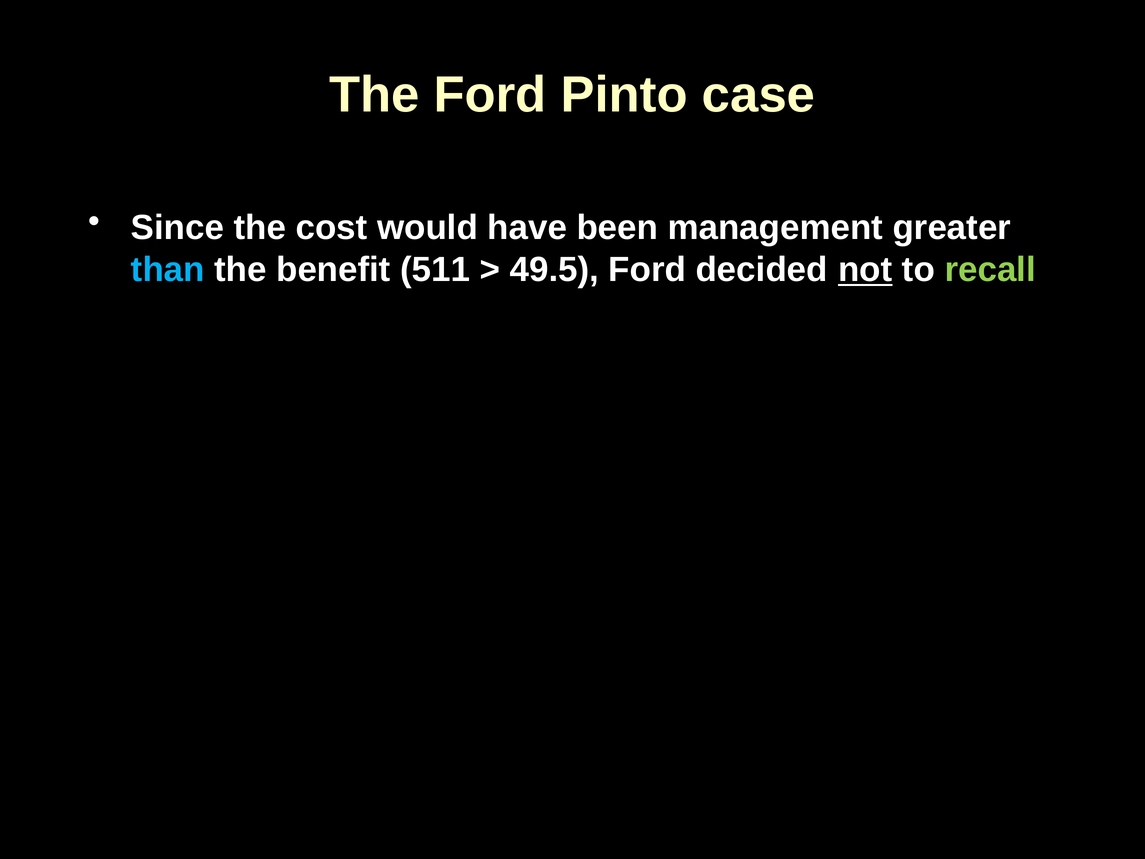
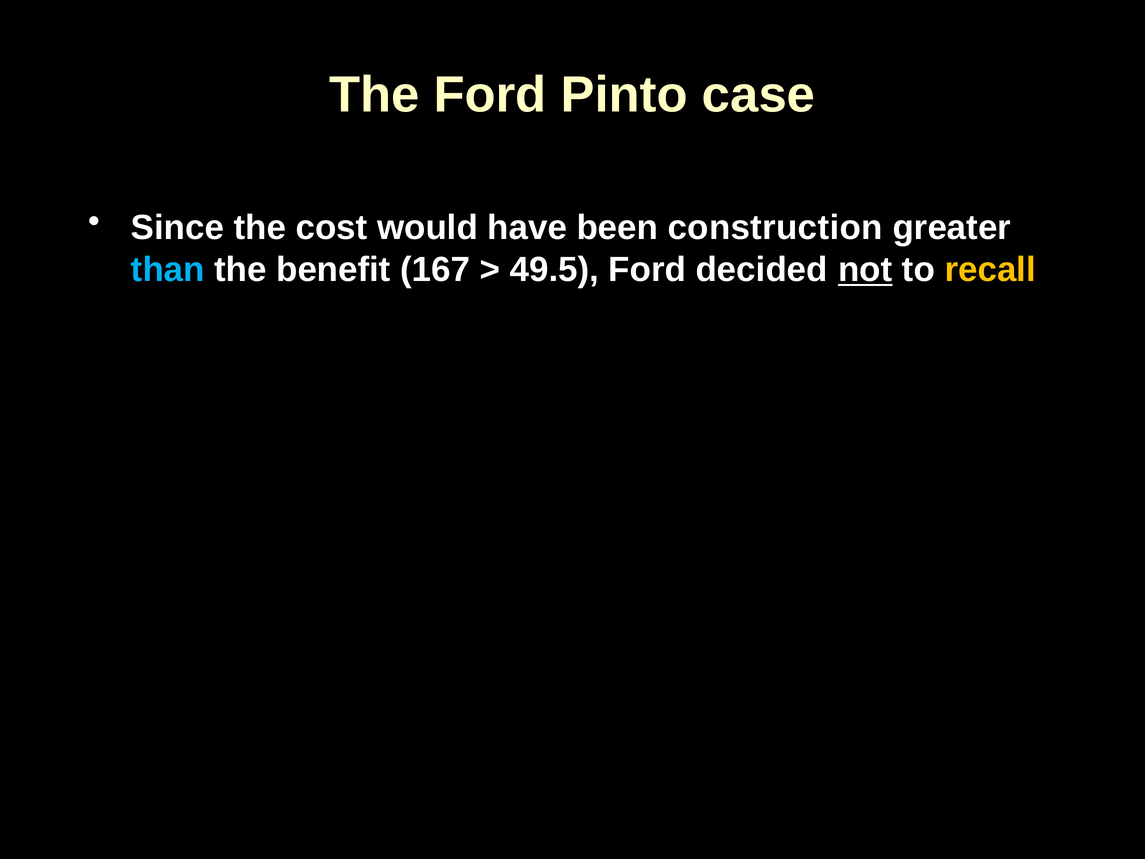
management: management -> construction
511: 511 -> 167
recall colour: light green -> yellow
